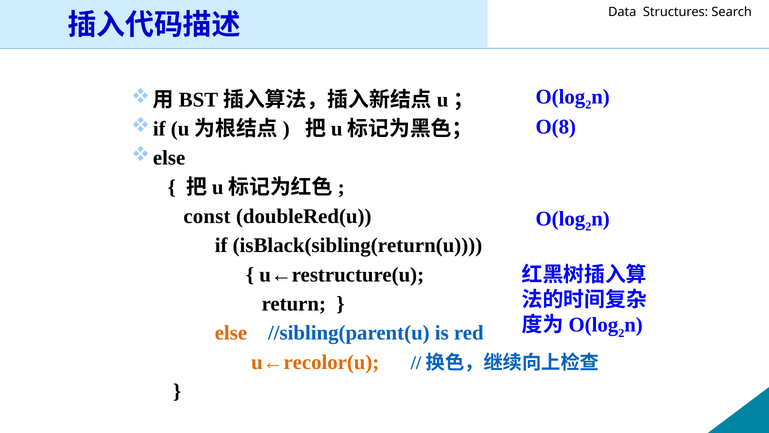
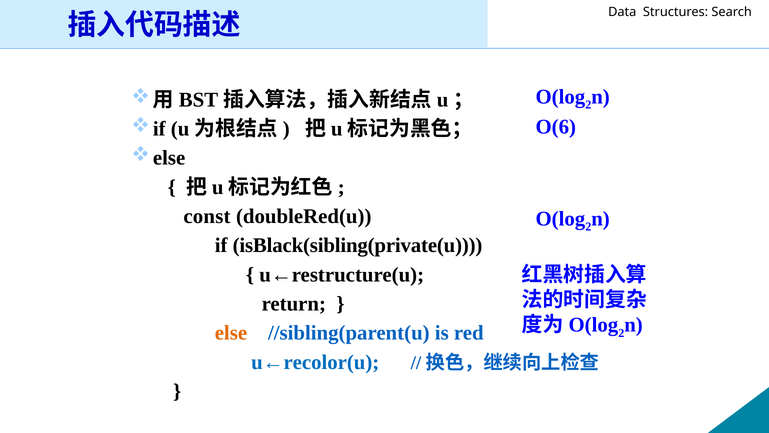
O(8: O(8 -> O(6
isBlack(sibling(return(u: isBlack(sibling(return(u -> isBlack(sibling(private(u
u←recolor(u colour: orange -> blue
